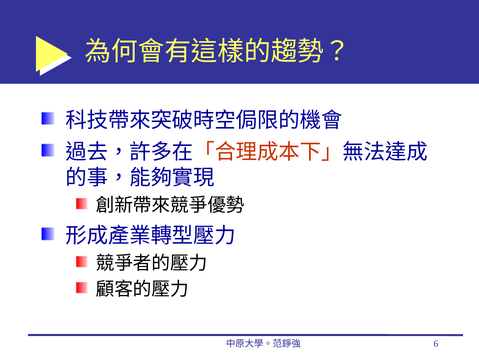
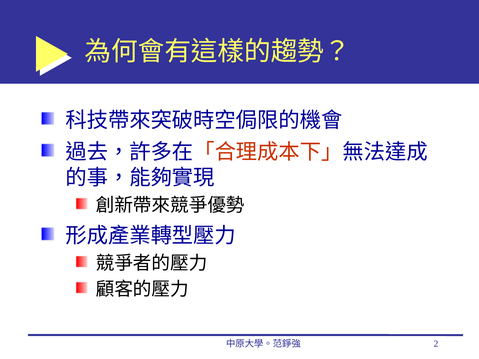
6: 6 -> 2
